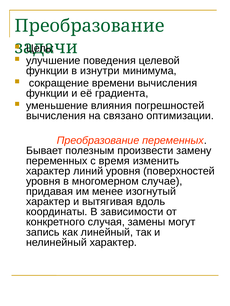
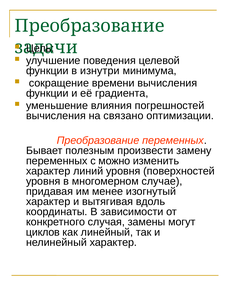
время: время -> можно
запись: запись -> циклов
